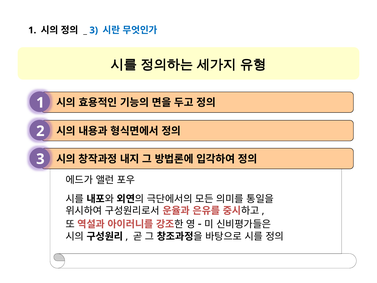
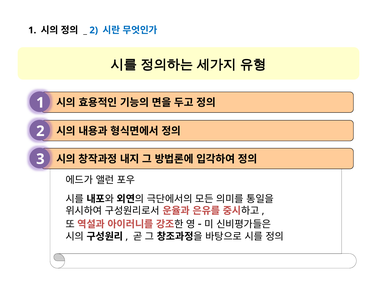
3 at (94, 30): 3 -> 2
